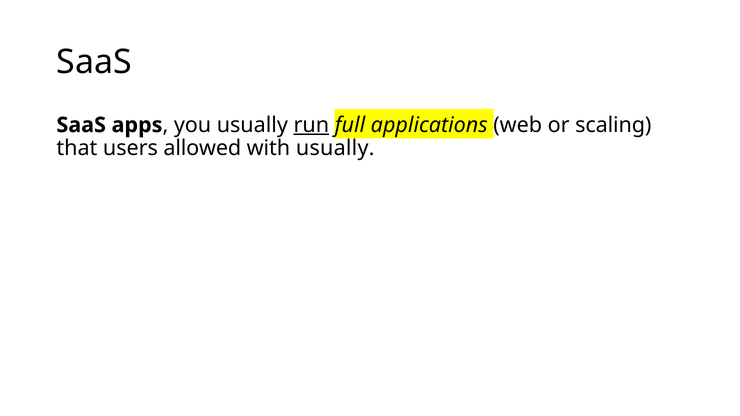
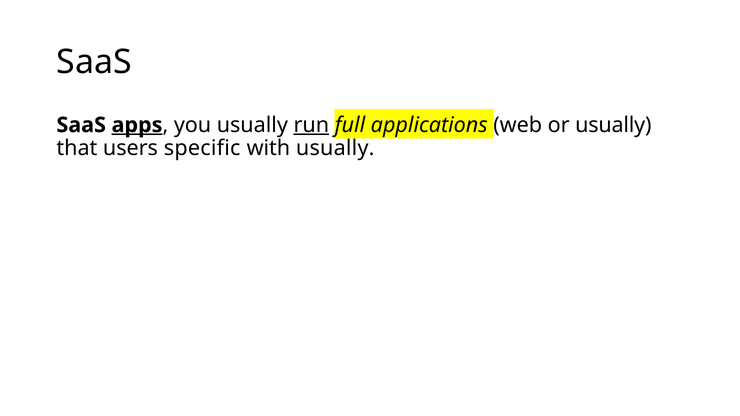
apps underline: none -> present
or scaling: scaling -> usually
allowed: allowed -> specific
